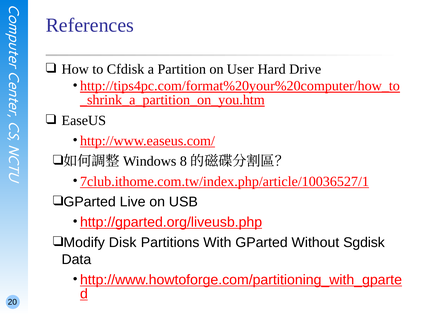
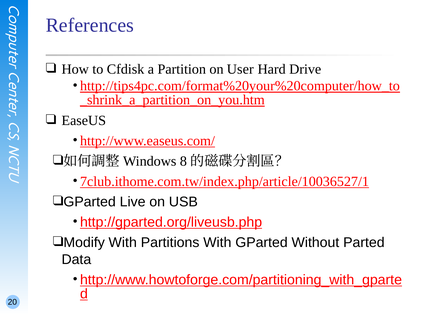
Disk at (123, 243): Disk -> With
Sgdisk: Sgdisk -> Parted
